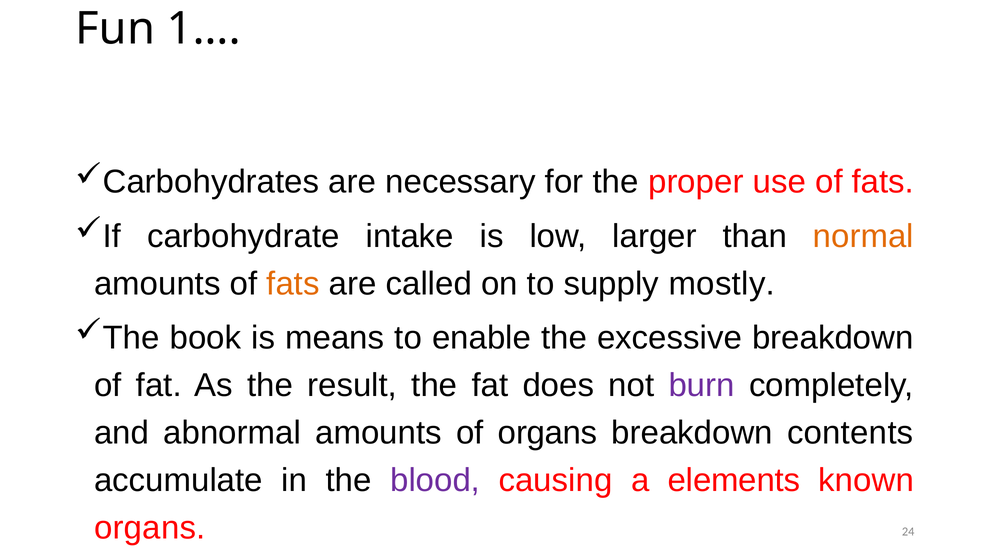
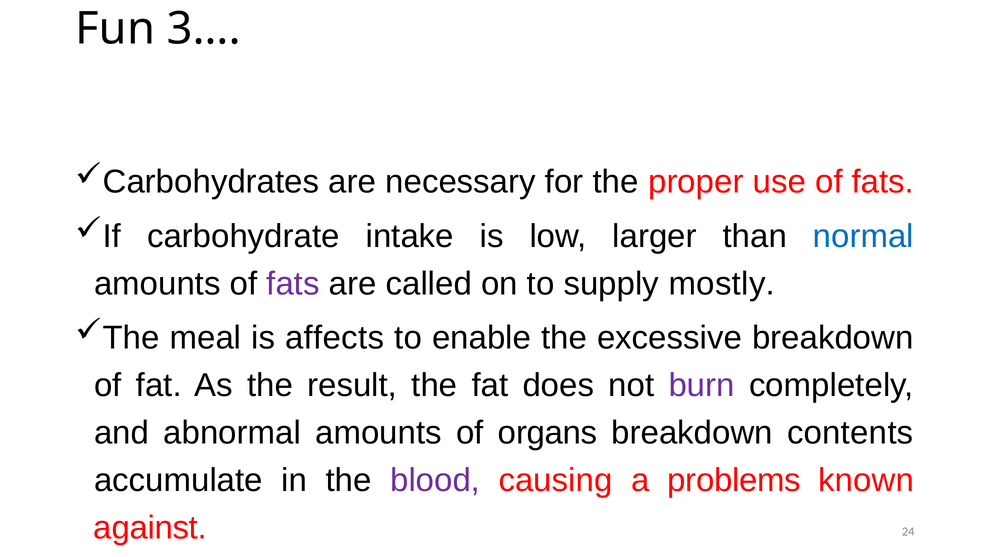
1…: 1… -> 3…
normal colour: orange -> blue
fats at (293, 284) colour: orange -> purple
book: book -> meal
means: means -> affects
elements: elements -> problems
organs at (150, 528): organs -> against
